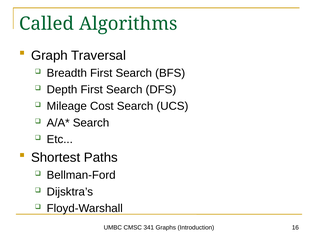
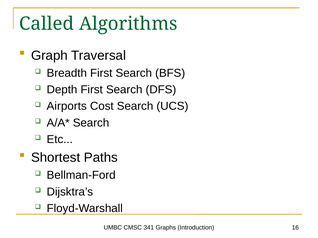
Mileage: Mileage -> Airports
